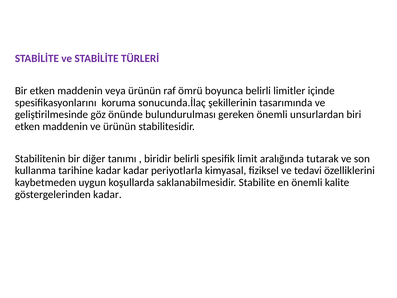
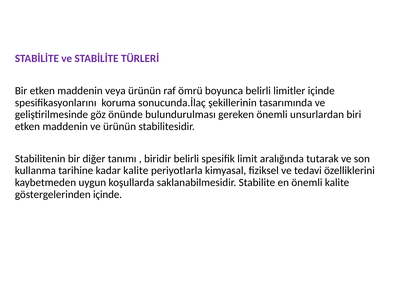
kadar kadar: kadar -> kalite
göstergelerinden kadar: kadar -> içinde
